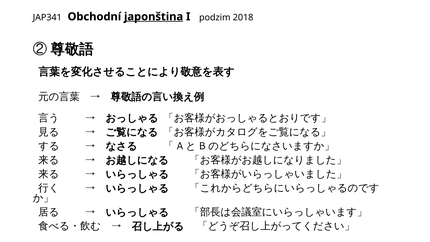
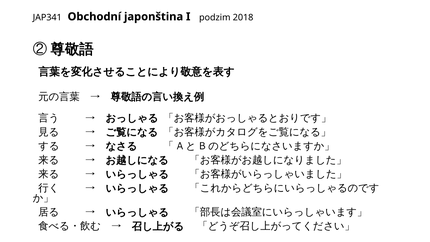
japonština underline: present -> none
